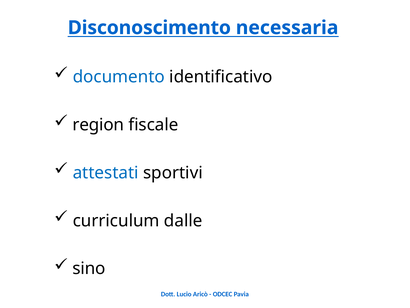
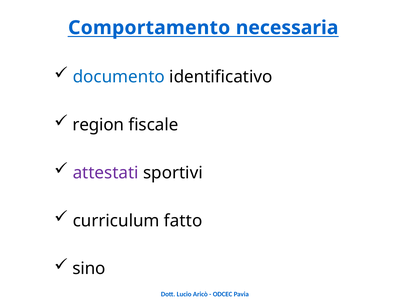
Disconoscimento: Disconoscimento -> Comportamento
attestati colour: blue -> purple
dalle: dalle -> fatto
